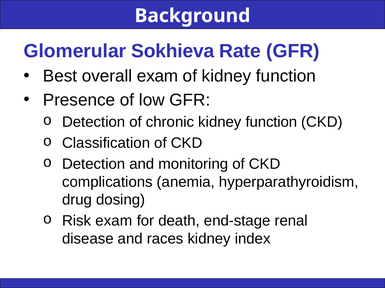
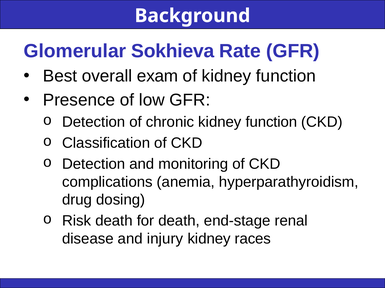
Risk exam: exam -> death
races: races -> injury
index: index -> races
